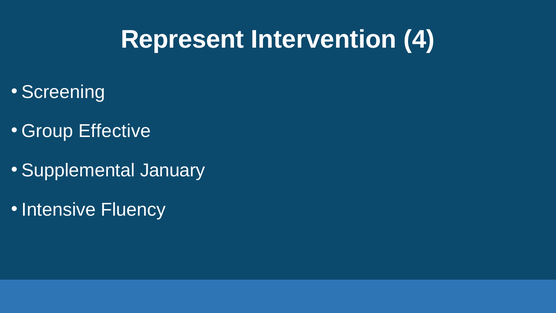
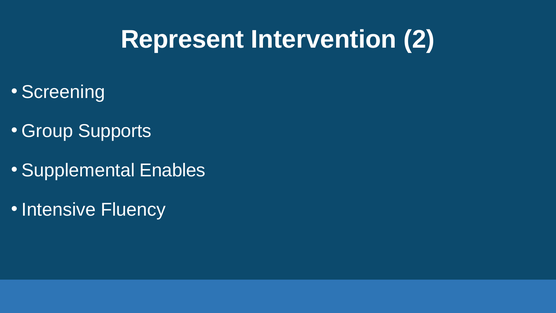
4: 4 -> 2
Effective: Effective -> Supports
January: January -> Enables
